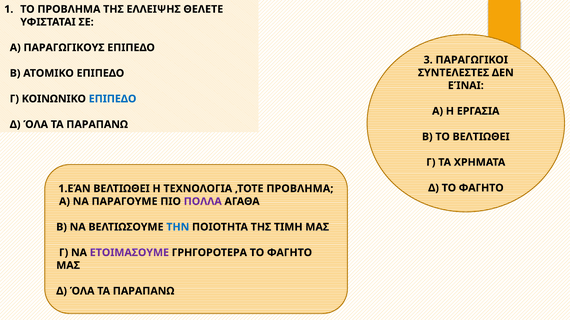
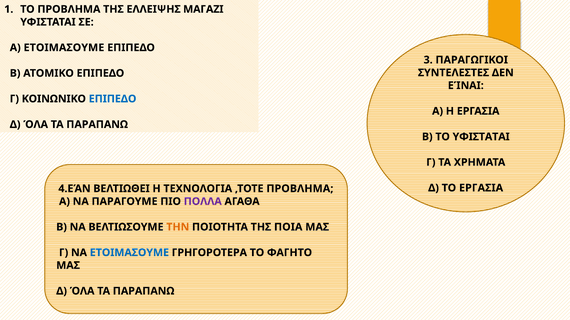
ΘΕΛΕΤΕ: ΘΕΛΕΤΕ -> ΜΑΓΑΖΙ
Α ΠΑΡΑΓΩΓΙΚΟΥΣ: ΠΑΡΑΓΩΓΙΚΟΥΣ -> ΕΤΟΙΜΑΣΟΥΜΕ
ΤΟ ΒΕΛΤΙΩΘΕΙ: ΒΕΛΤΙΩΘΕΙ -> ΥΦΙΣΤΑΤΑΙ
Δ ΤΟ ΦΑΓΗΤΟ: ΦΑΓΗΤΟ -> ΕΡΓΑΣΙΑ
1.ΕΆΝ: 1.ΕΆΝ -> 4.ΕΆΝ
ΤΗΝ colour: blue -> orange
ΤΙΜΗ: ΤΙΜΗ -> ΠΟΙΑ
ΕΤΟΙΜΑΣΟΥΜΕ at (129, 253) colour: purple -> blue
